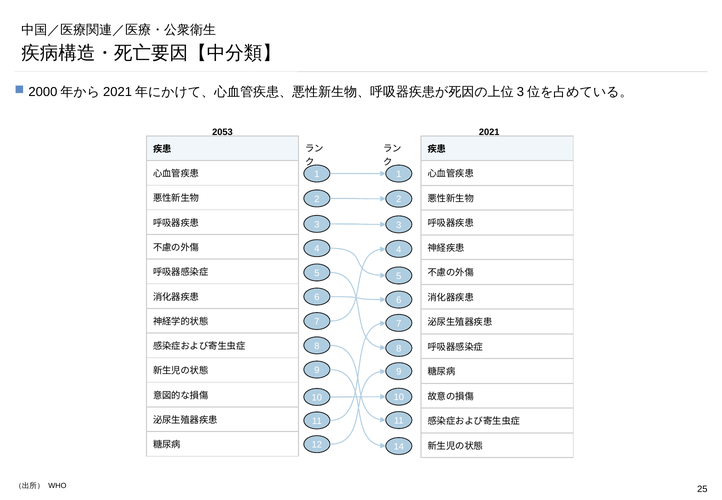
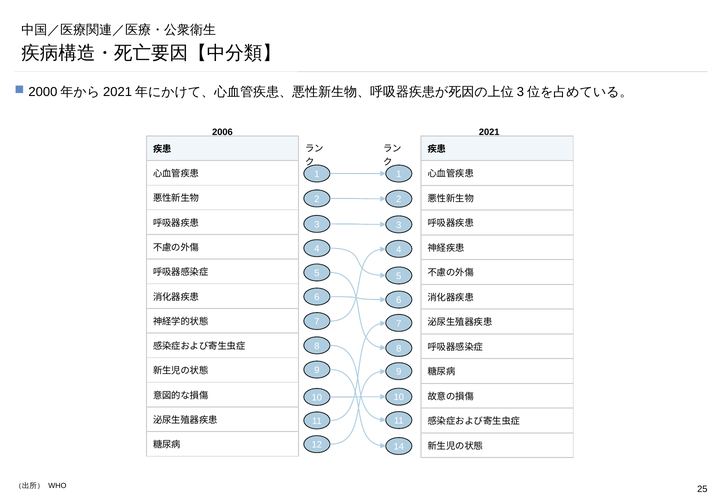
2053: 2053 -> 2006
